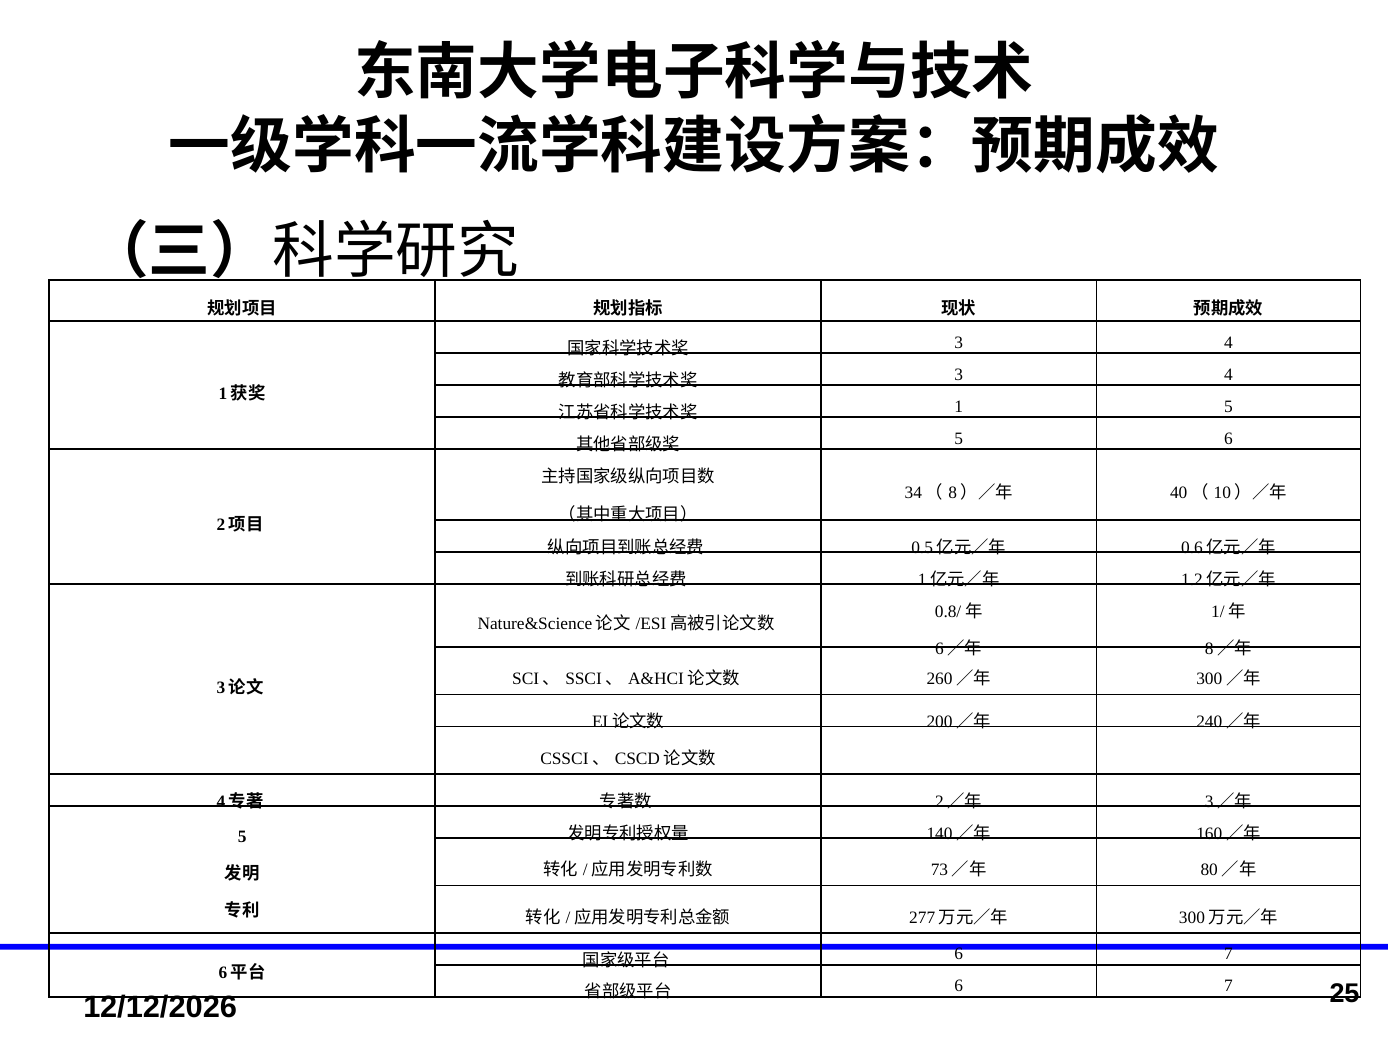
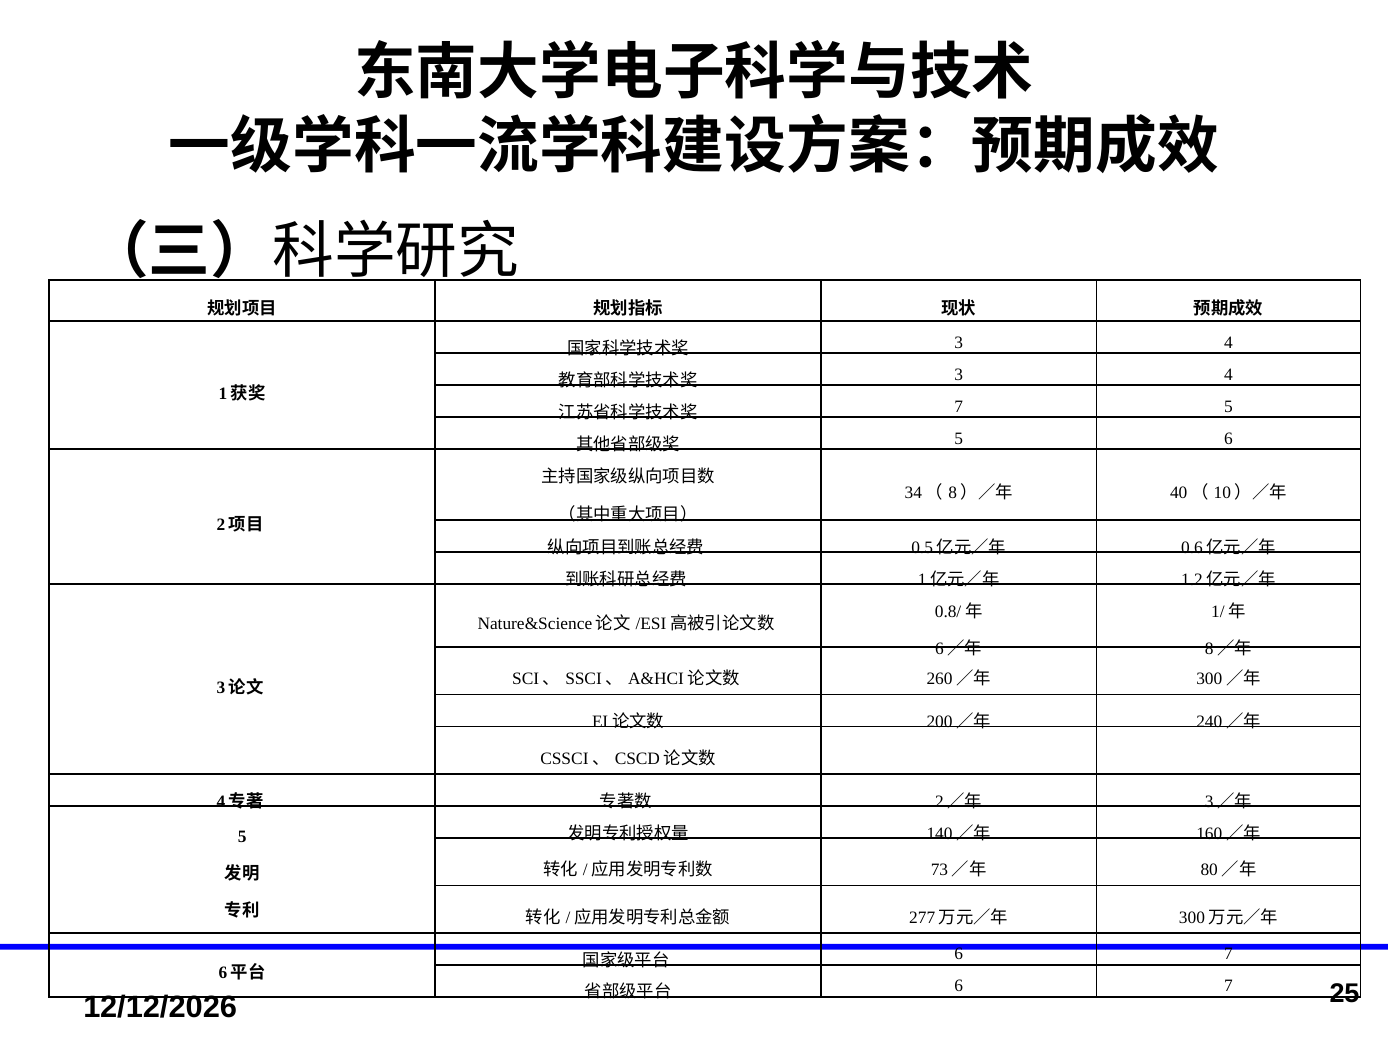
1 at (959, 406): 1 -> 7
